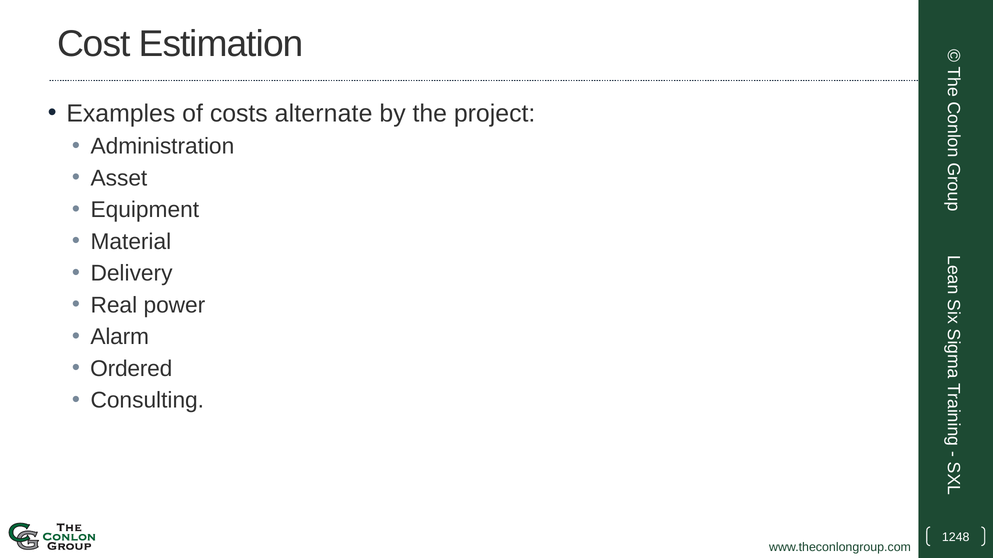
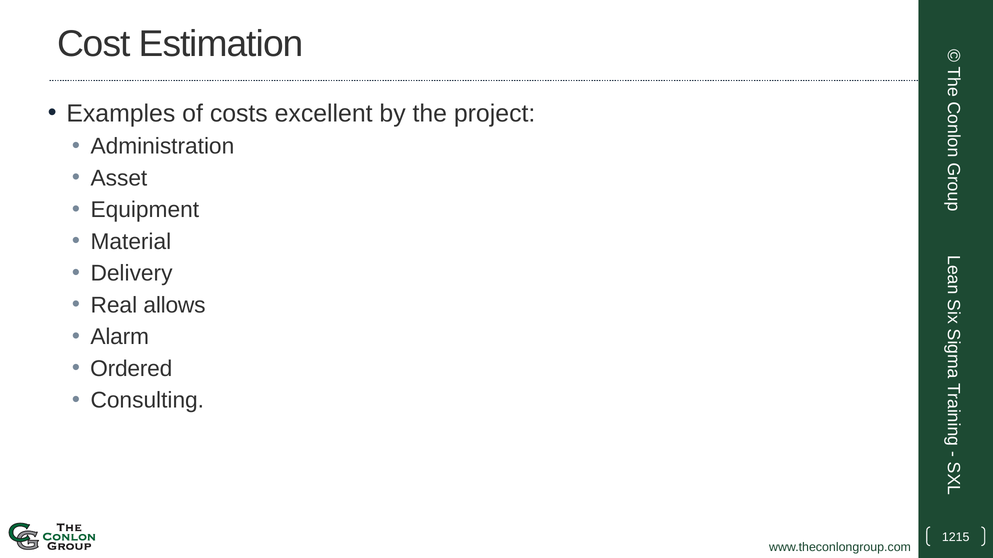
alternate: alternate -> excellent
power: power -> allows
1248: 1248 -> 1215
